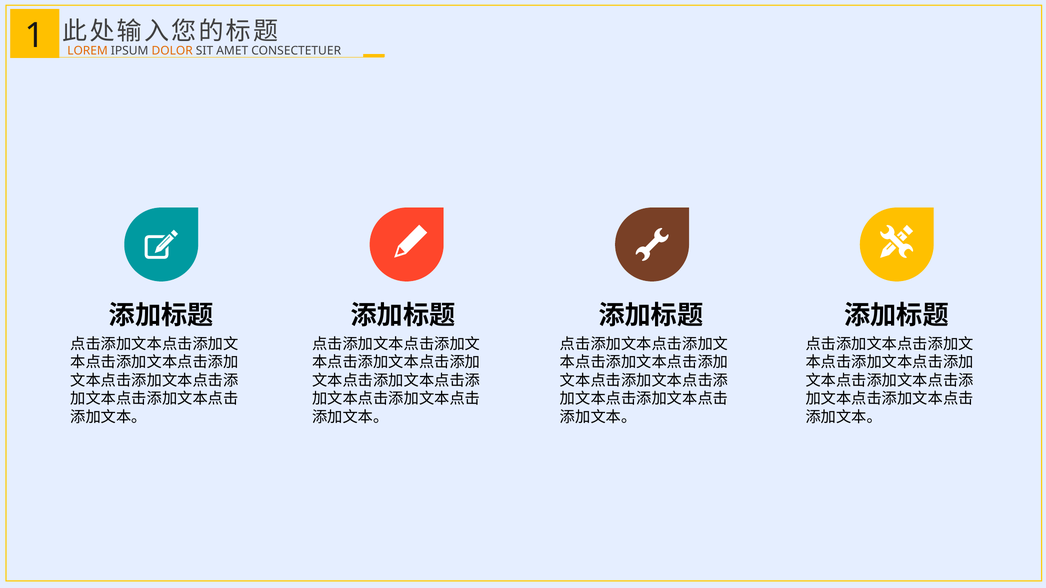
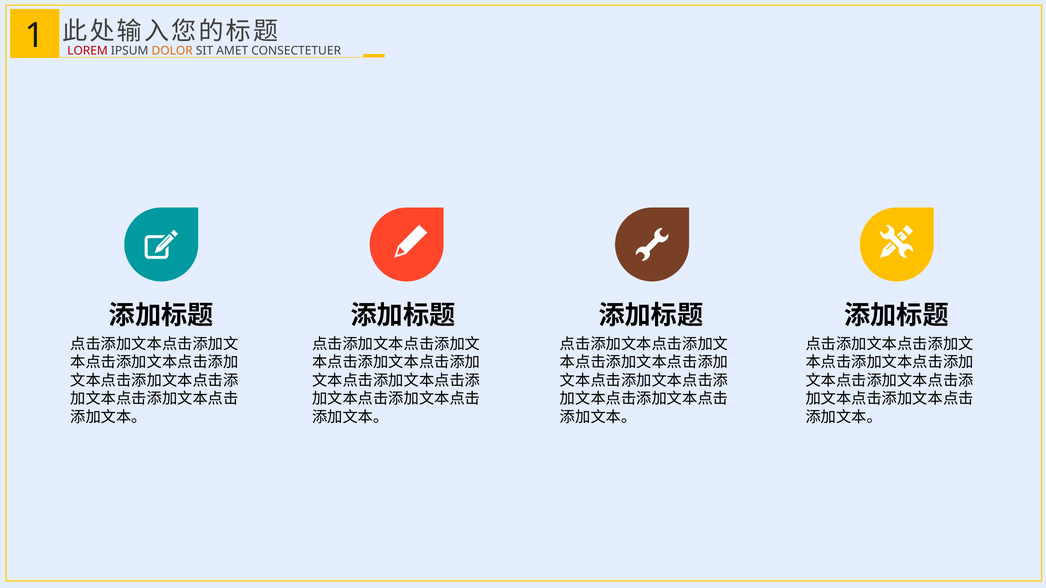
LOREM colour: orange -> red
